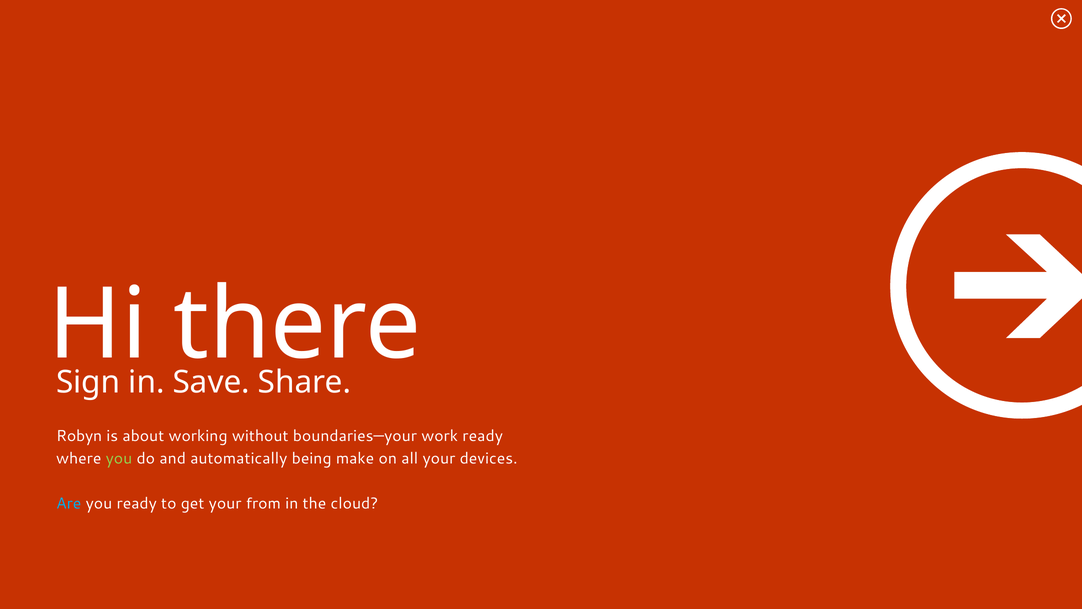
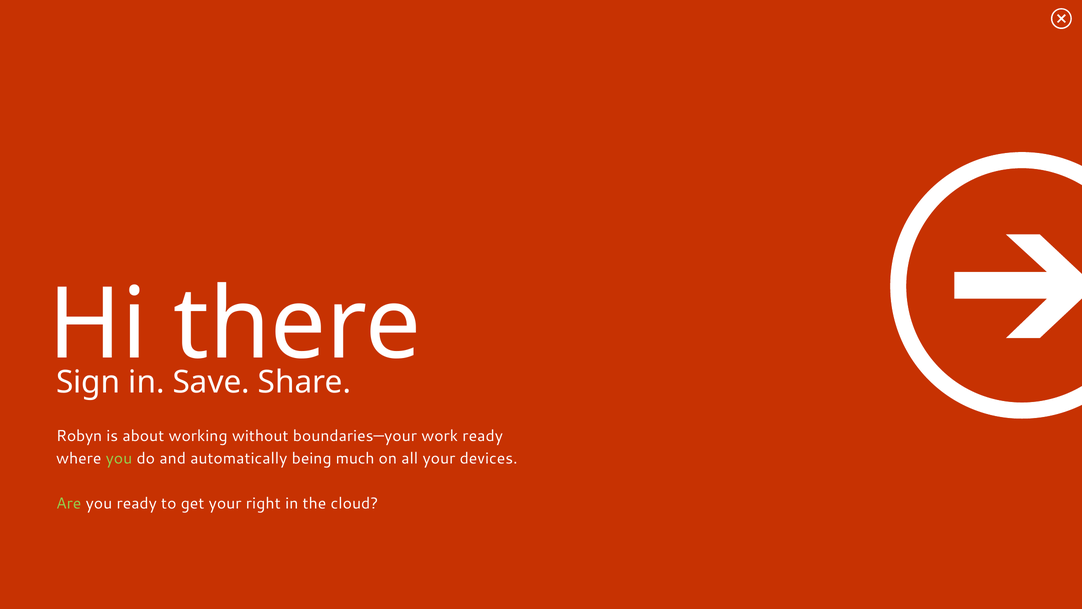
make: make -> much
Are colour: light blue -> light green
from: from -> right
